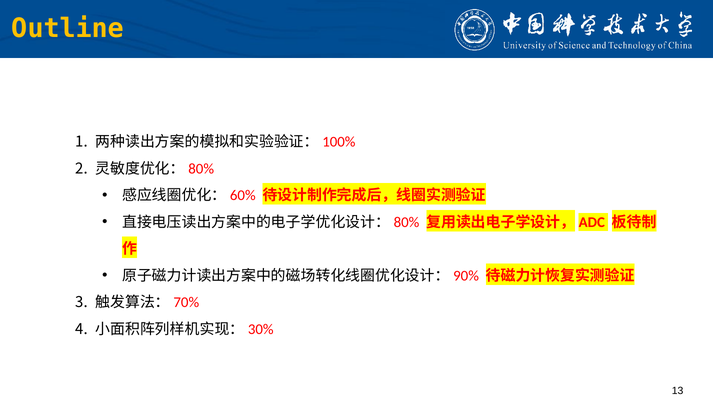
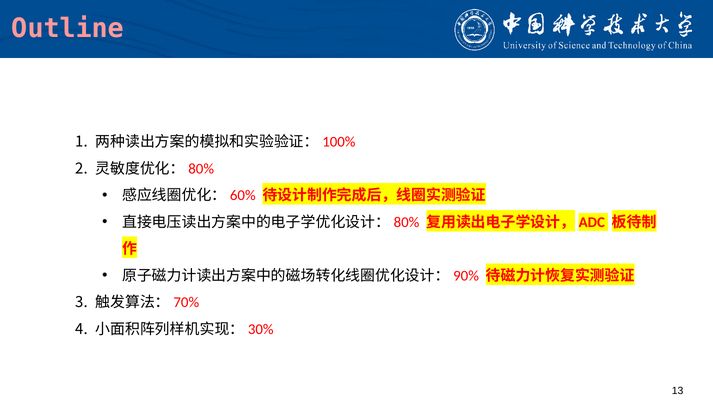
Outline colour: yellow -> pink
